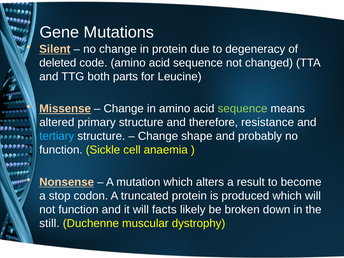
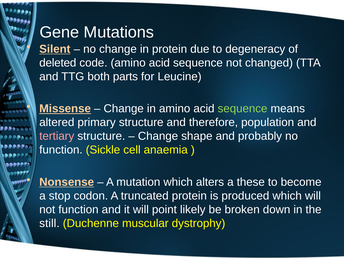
resistance: resistance -> population
tertiary colour: light blue -> pink
result: result -> these
facts: facts -> point
